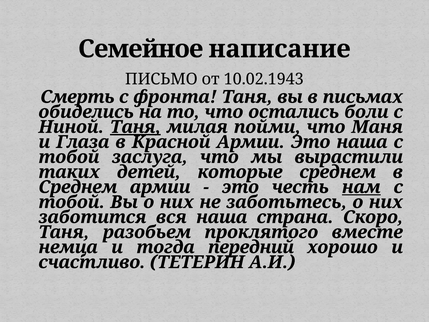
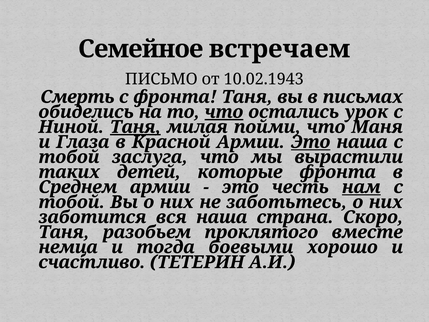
написание: написание -> встречаем
что at (224, 112) underline: none -> present
боли: боли -> урок
Это at (311, 142) underline: none -> present
которые среднем: среднем -> фронта
передний: передний -> боевыми
